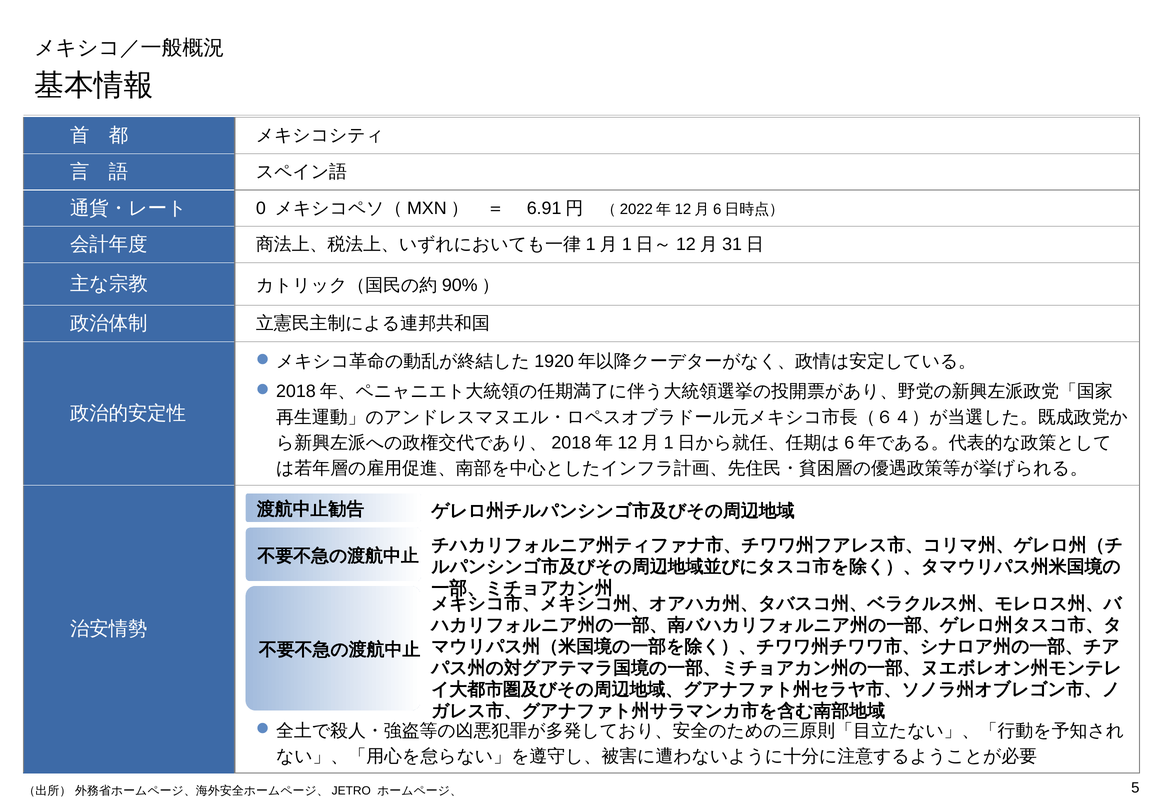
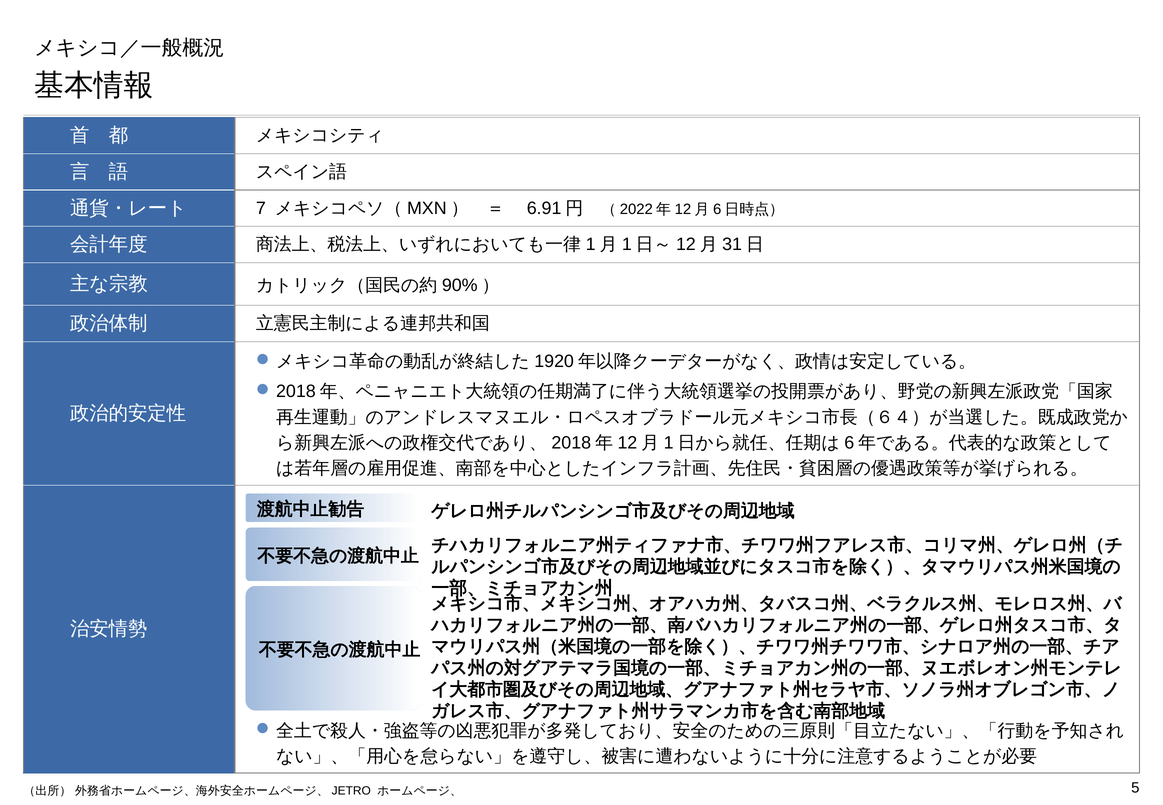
0: 0 -> 7
